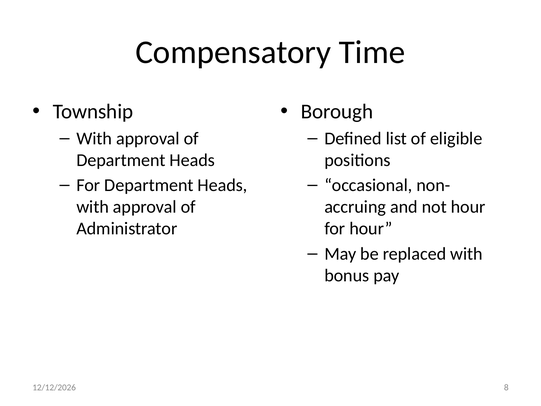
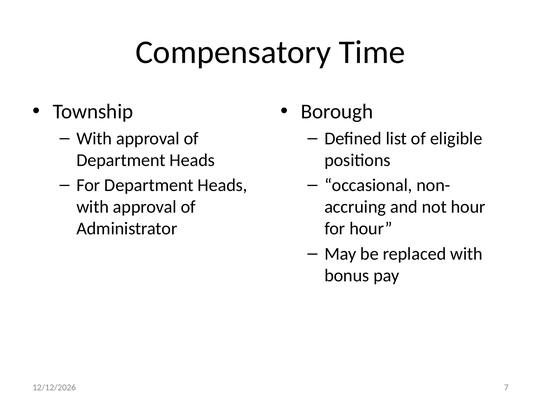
8: 8 -> 7
